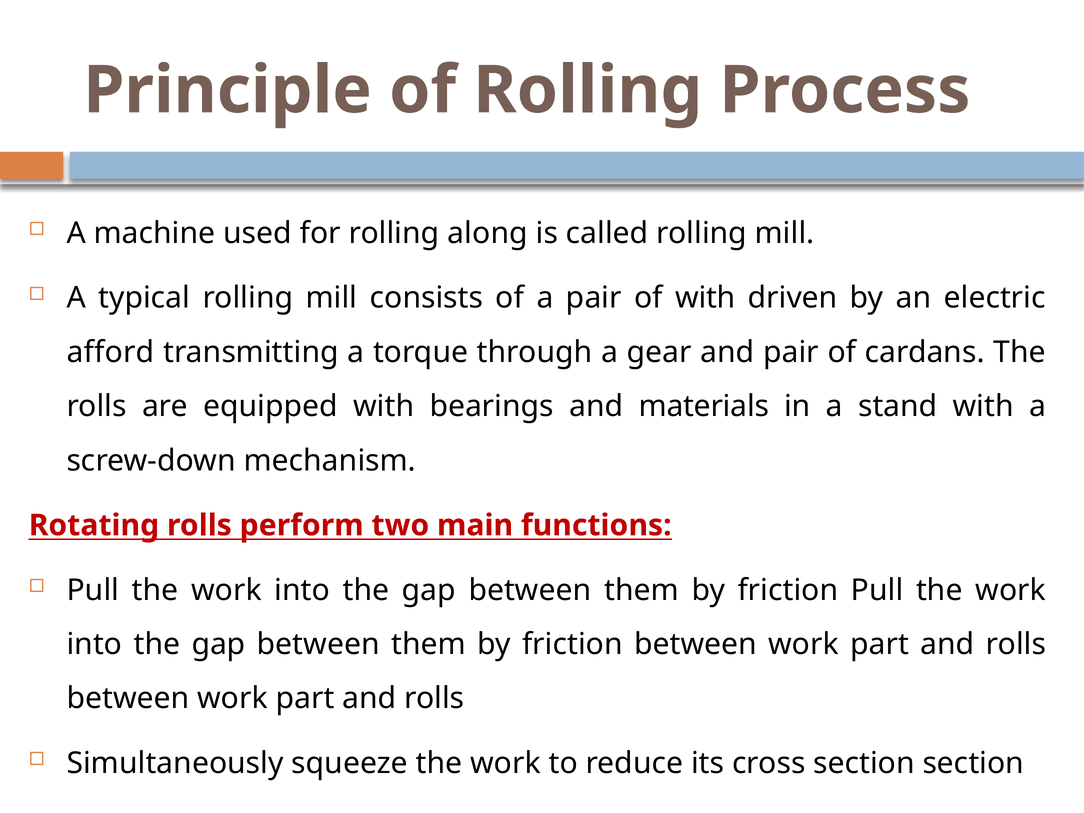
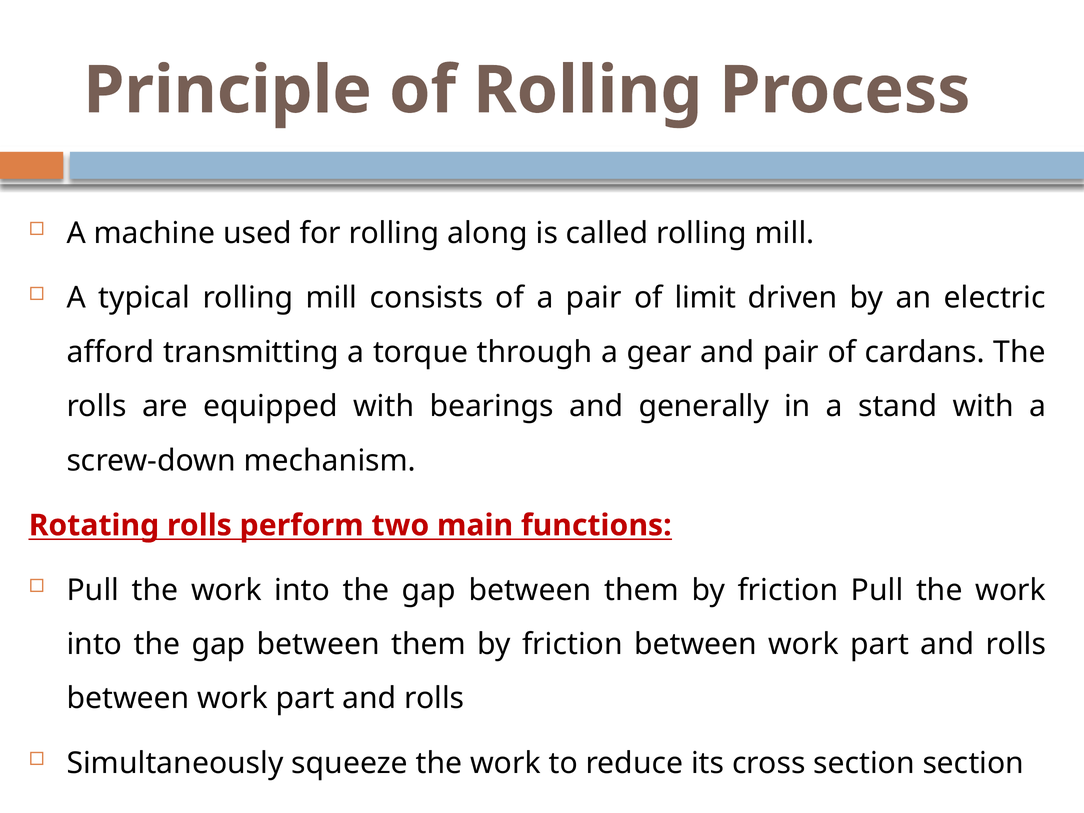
of with: with -> limit
materials: materials -> generally
